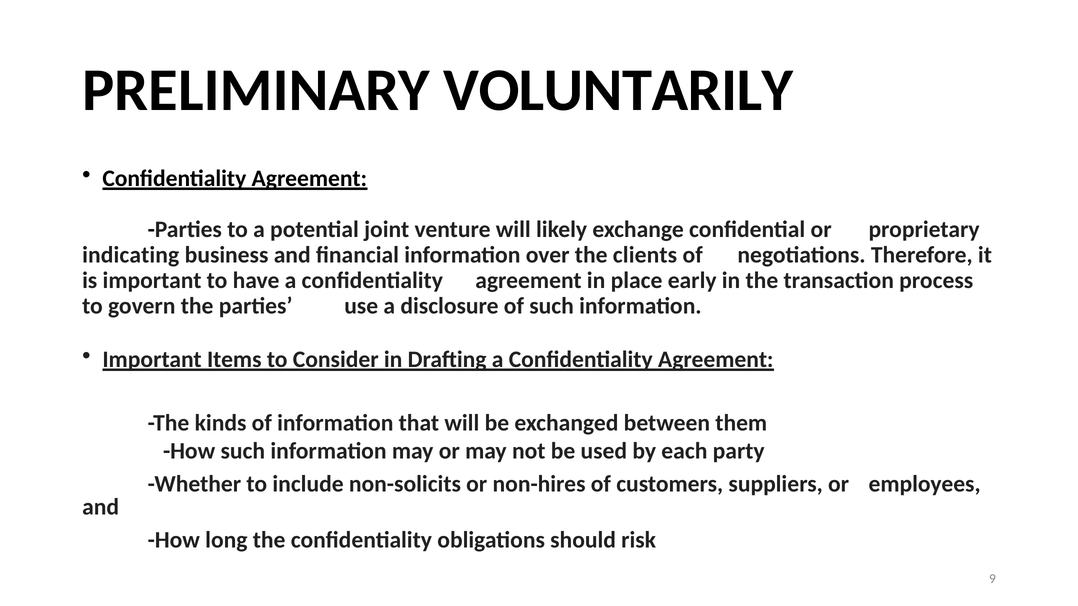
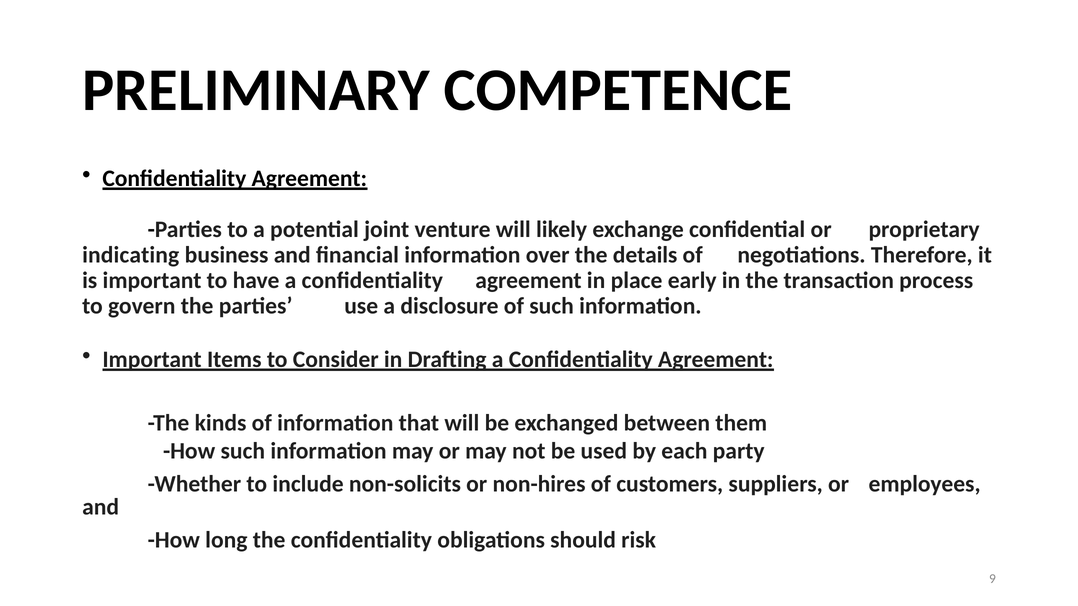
VOLUNTARILY: VOLUNTARILY -> COMPETENCE
clients: clients -> details
